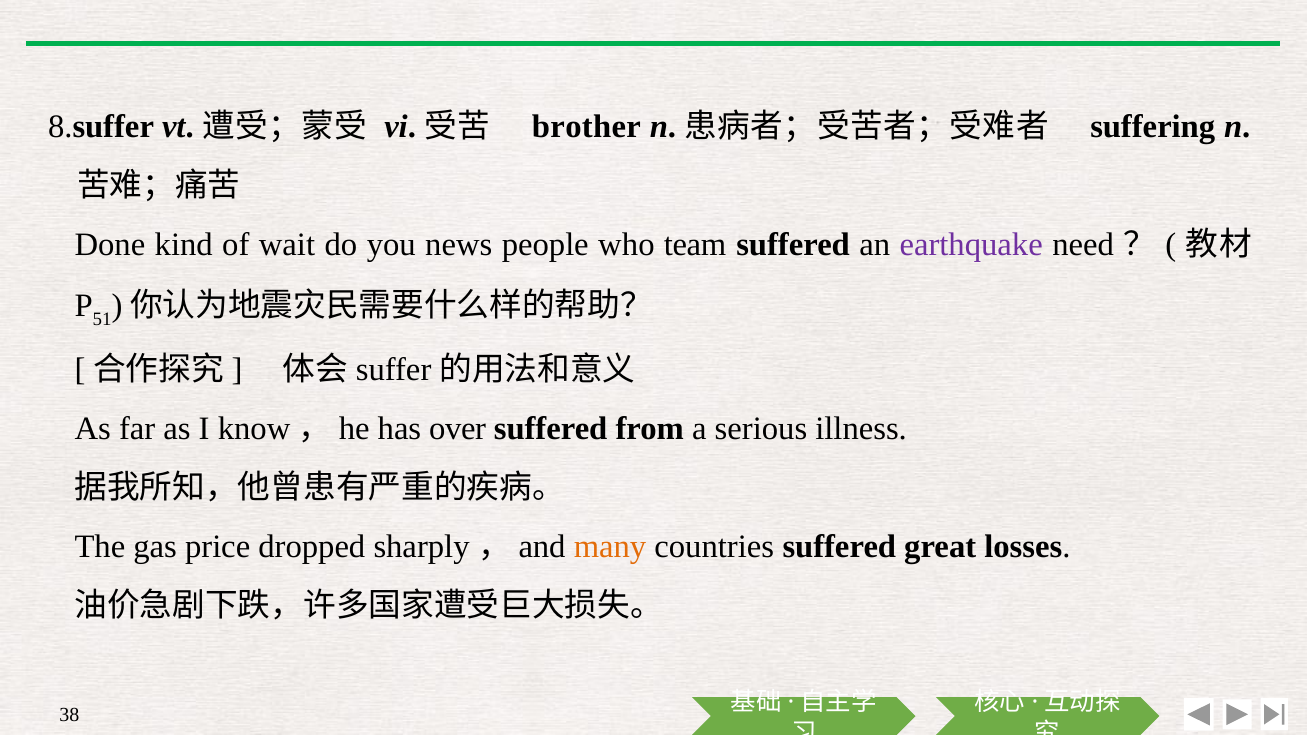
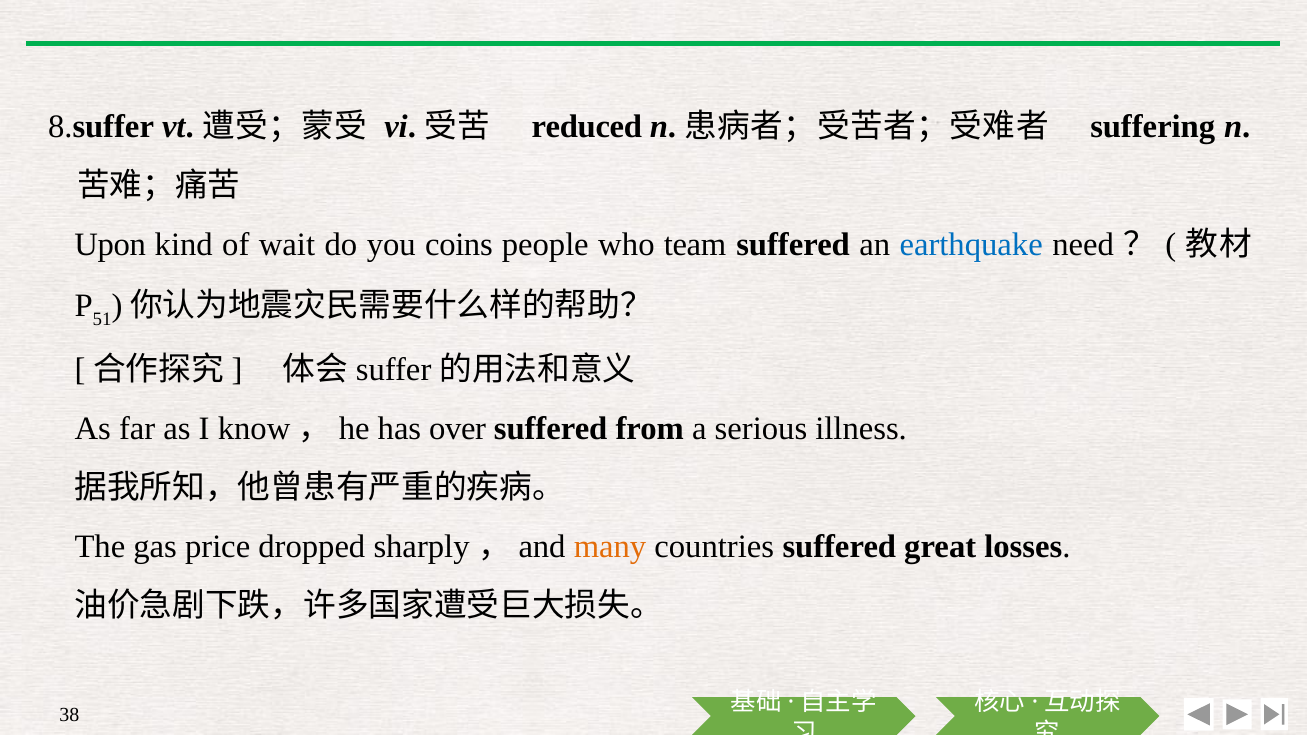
brother: brother -> reduced
Done: Done -> Upon
news: news -> coins
earthquake colour: purple -> blue
